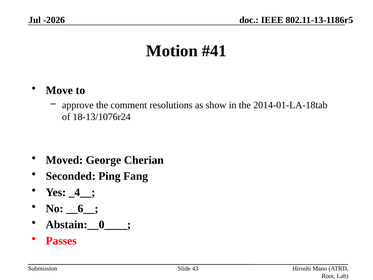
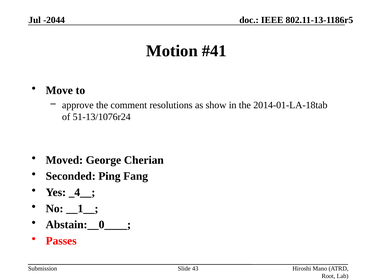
-2026: -2026 -> -2044
18-13/1076r24: 18-13/1076r24 -> 51-13/1076r24
__6__: __6__ -> __1__
